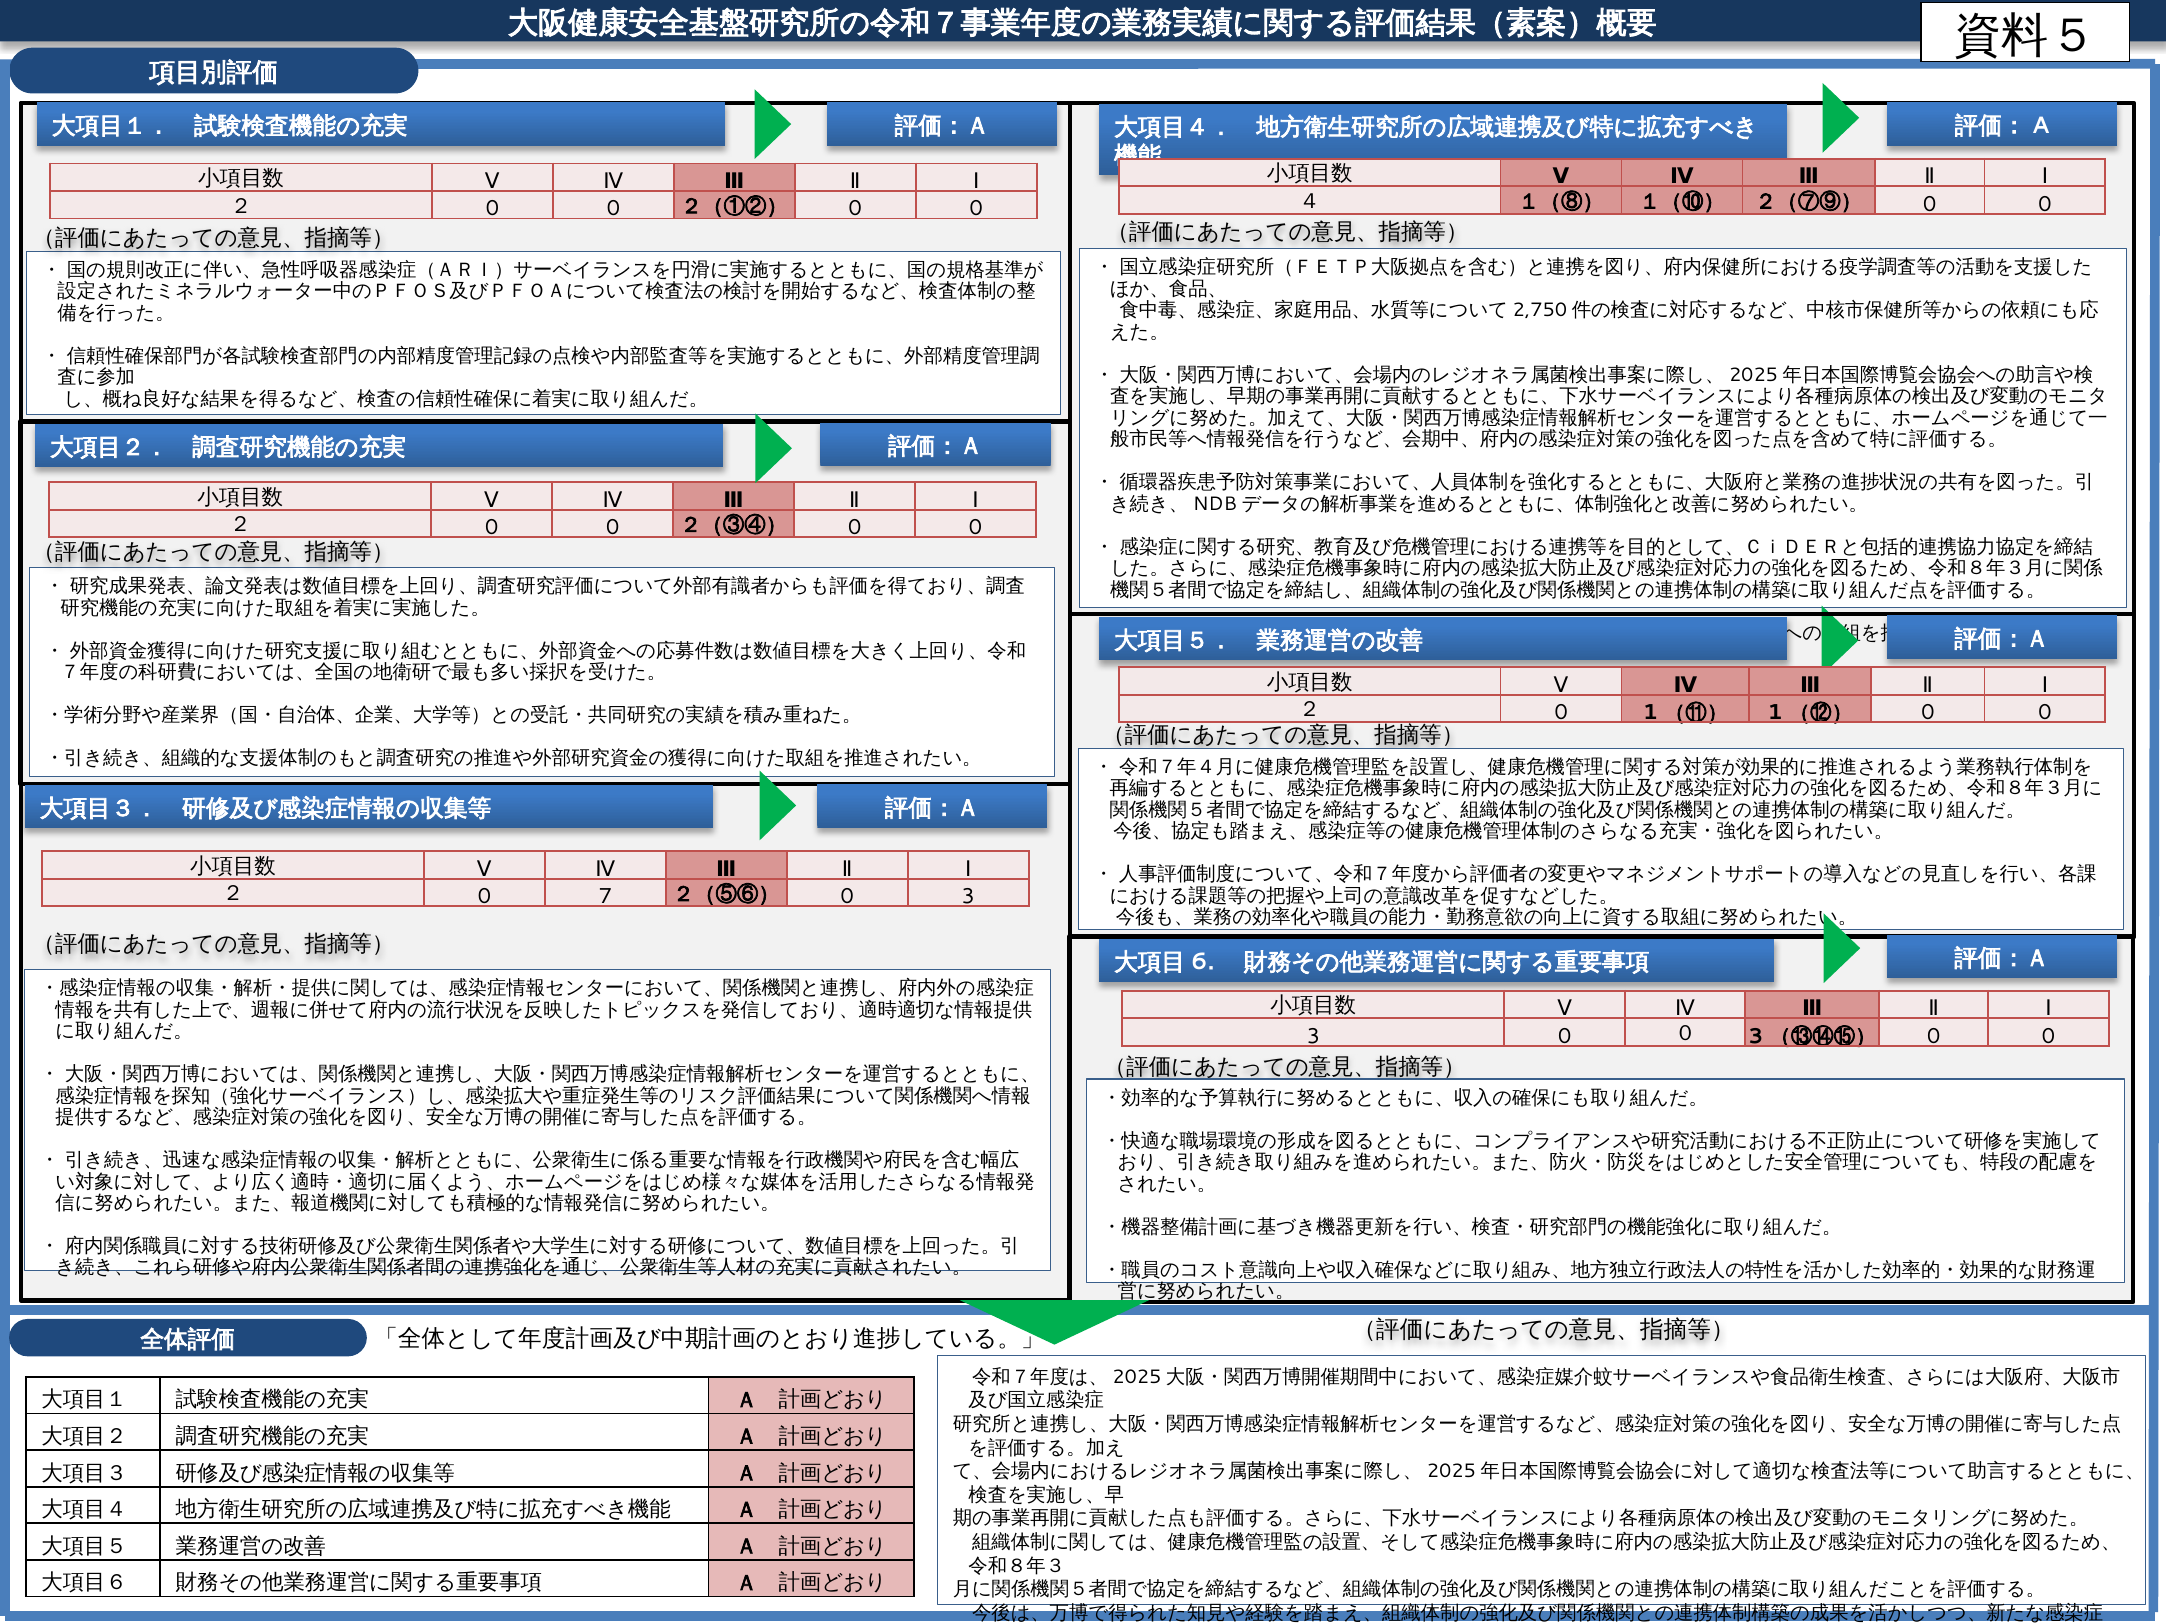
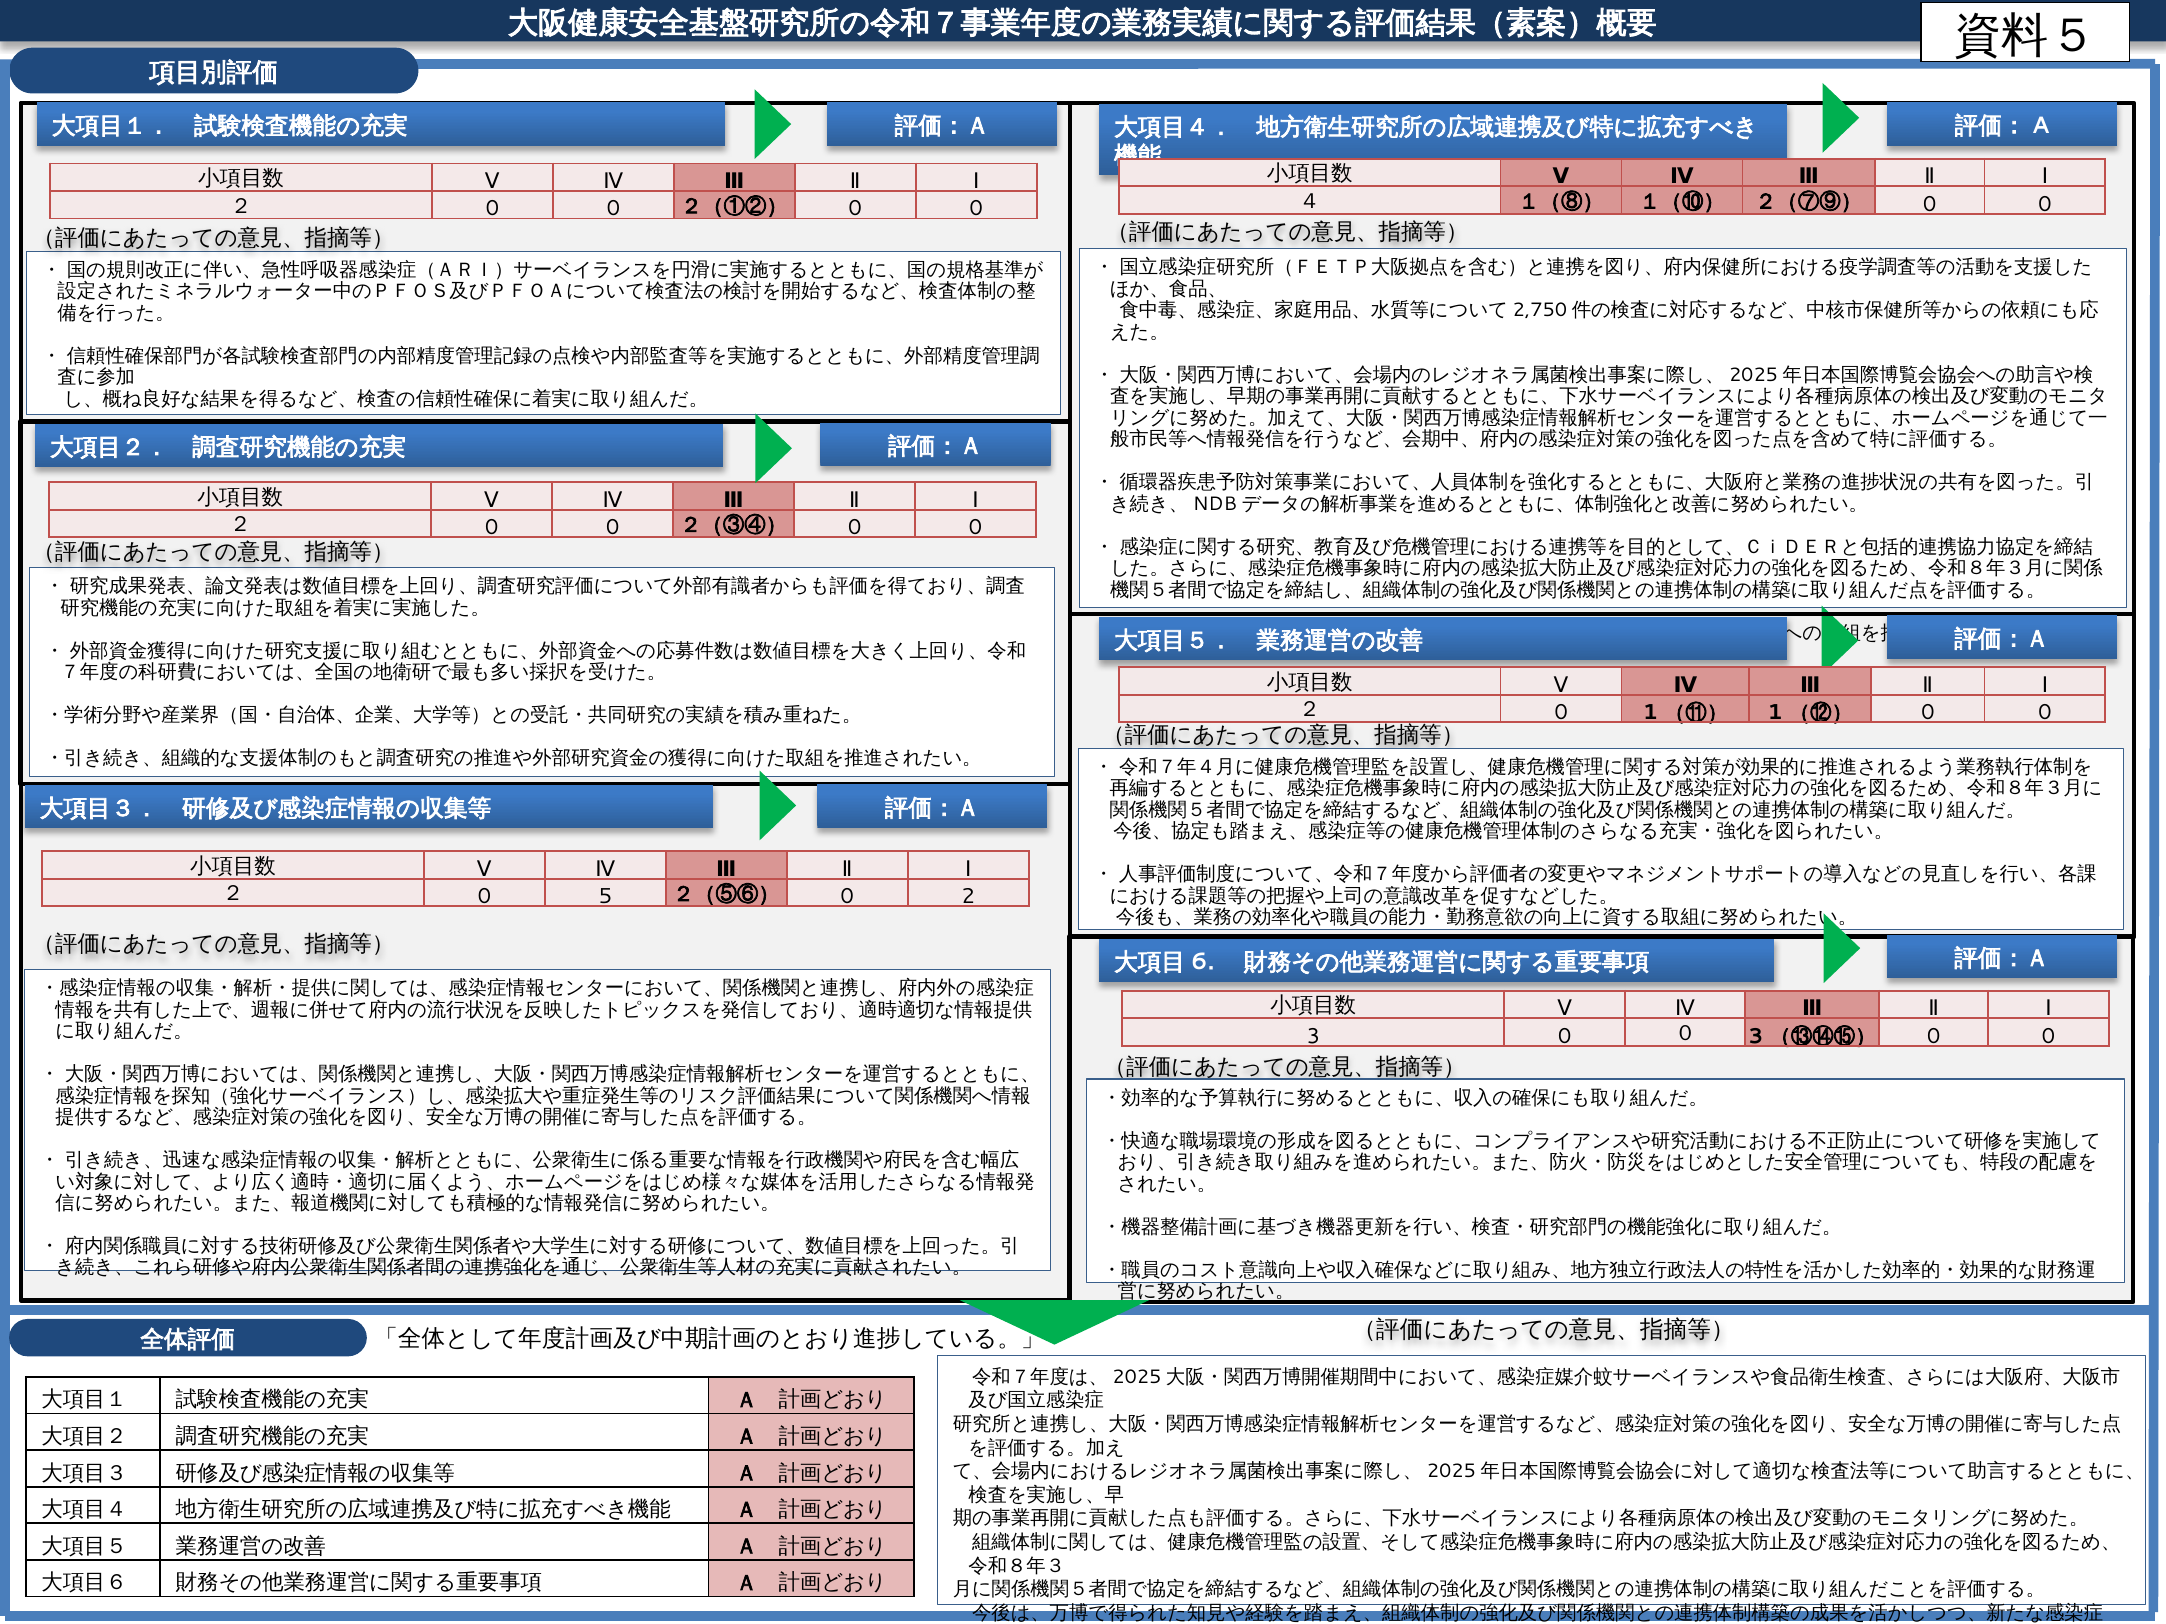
7: 7 -> 5
0 3: 3 -> 2
